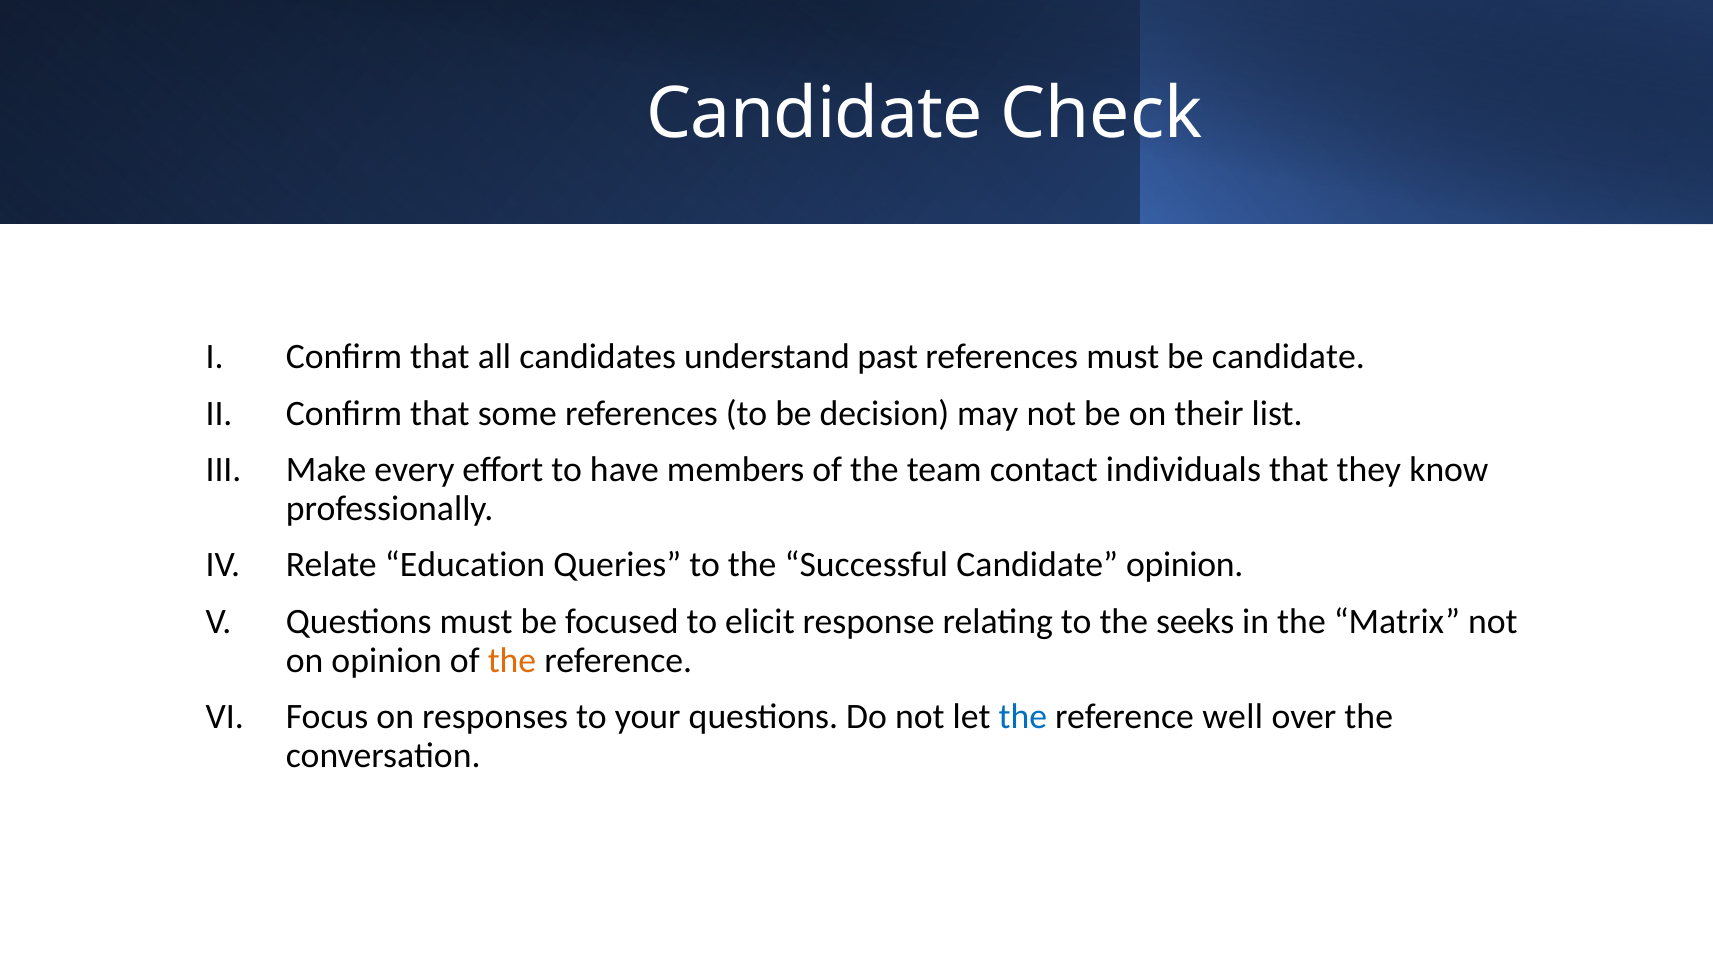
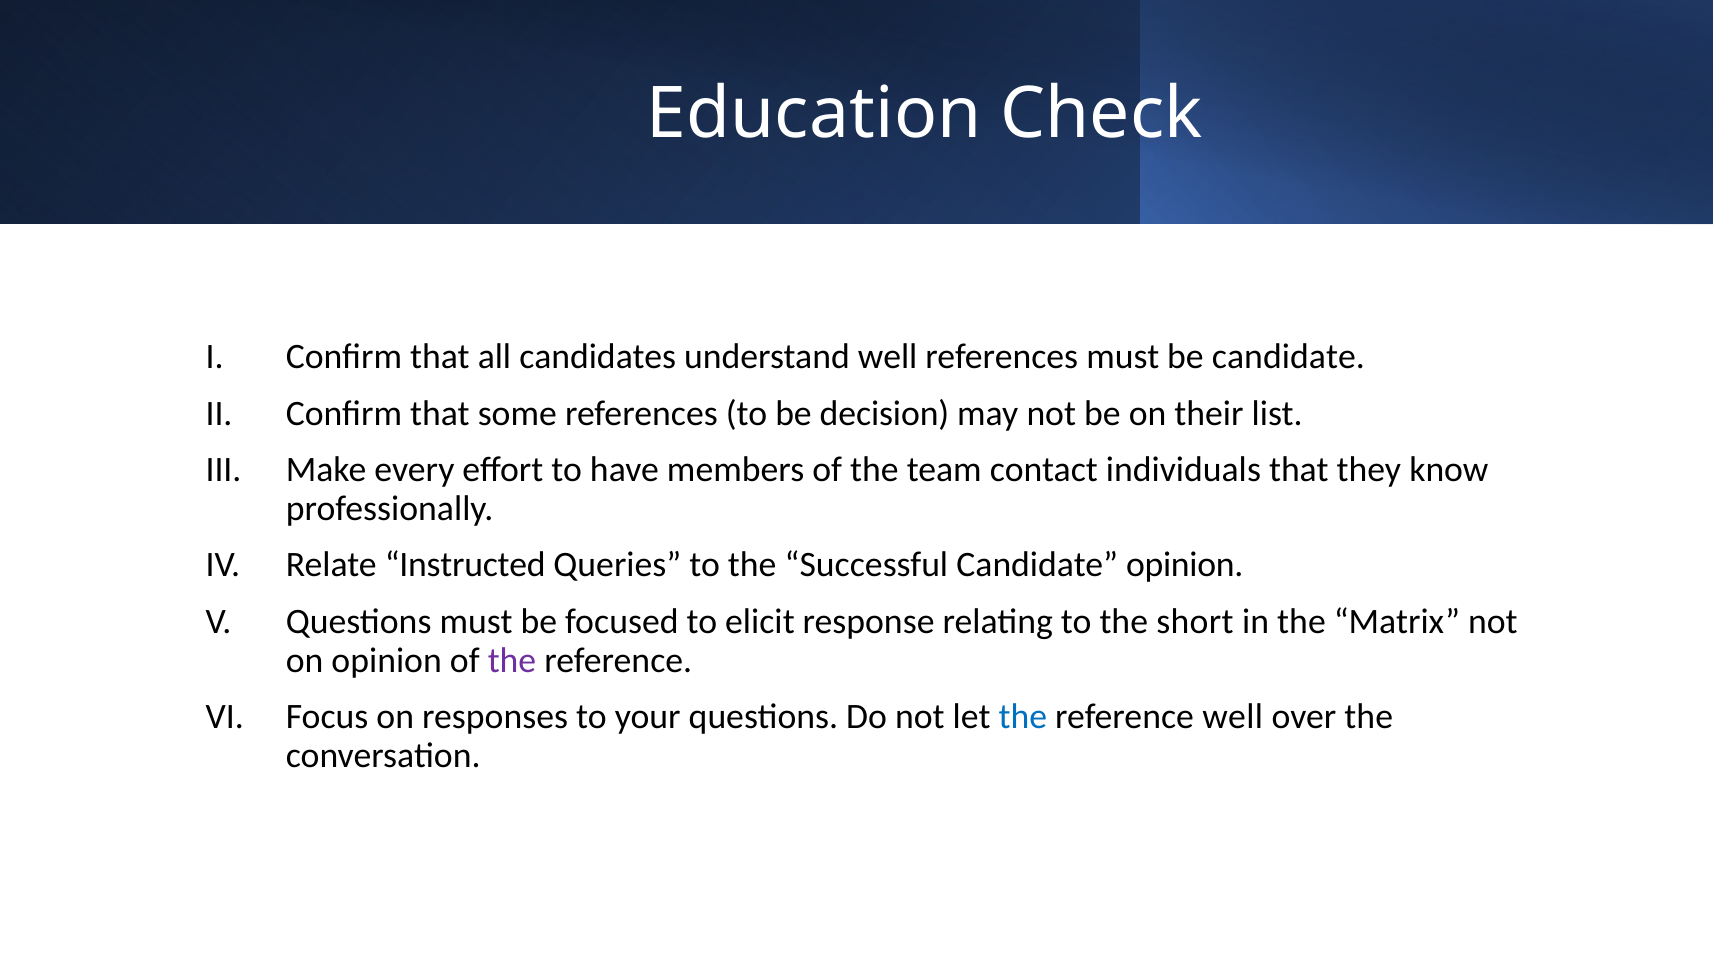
Candidate at (815, 113): Candidate -> Education
understand past: past -> well
Education: Education -> Instructed
seeks: seeks -> short
the at (512, 660) colour: orange -> purple
